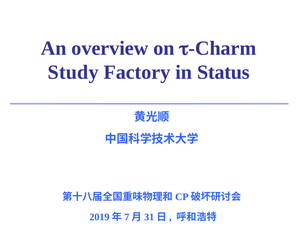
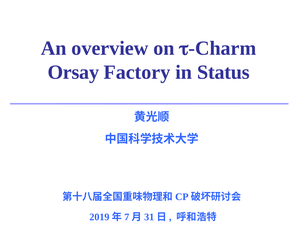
Study: Study -> Orsay
